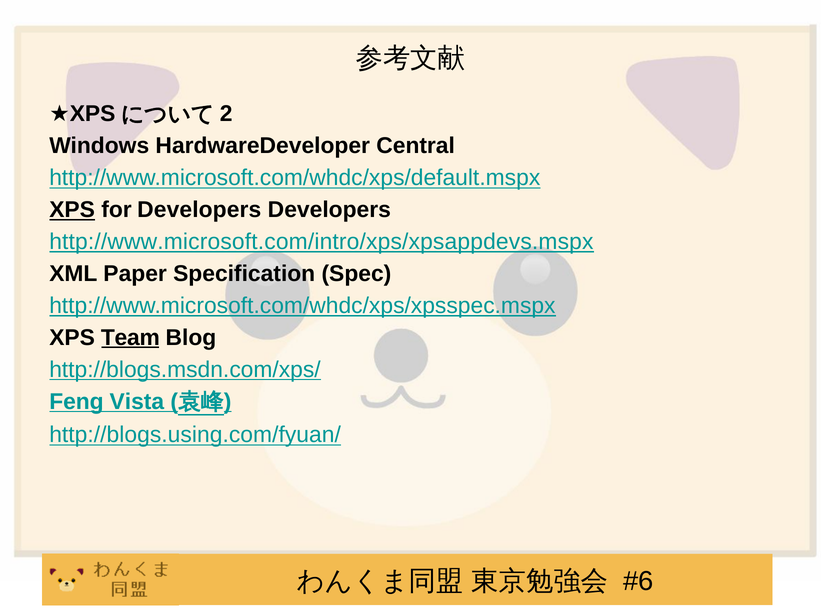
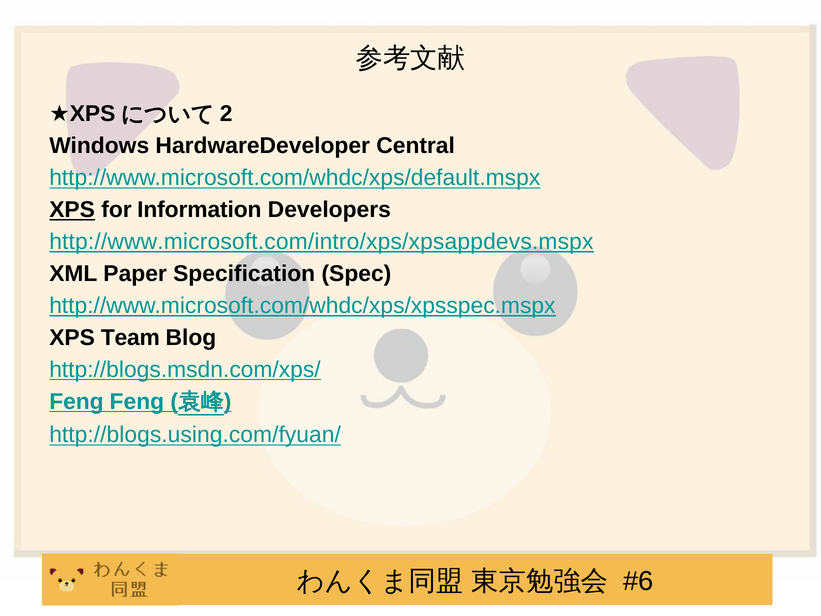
for Developers: Developers -> Information
Team underline: present -> none
Feng Vista: Vista -> Feng
